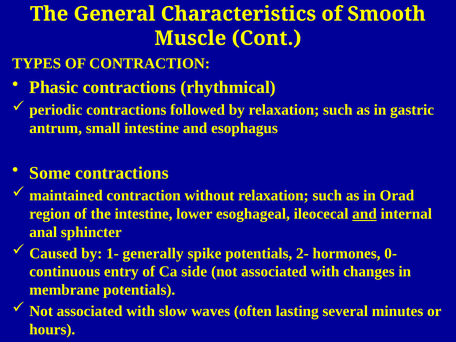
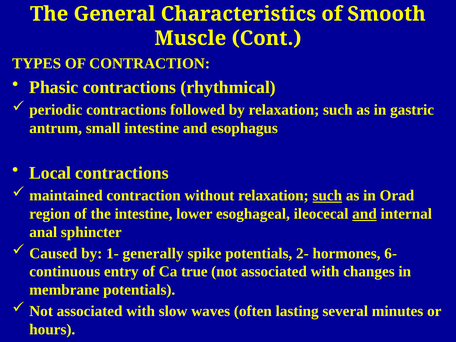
Some: Some -> Local
such at (327, 196) underline: none -> present
0-: 0- -> 6-
side: side -> true
